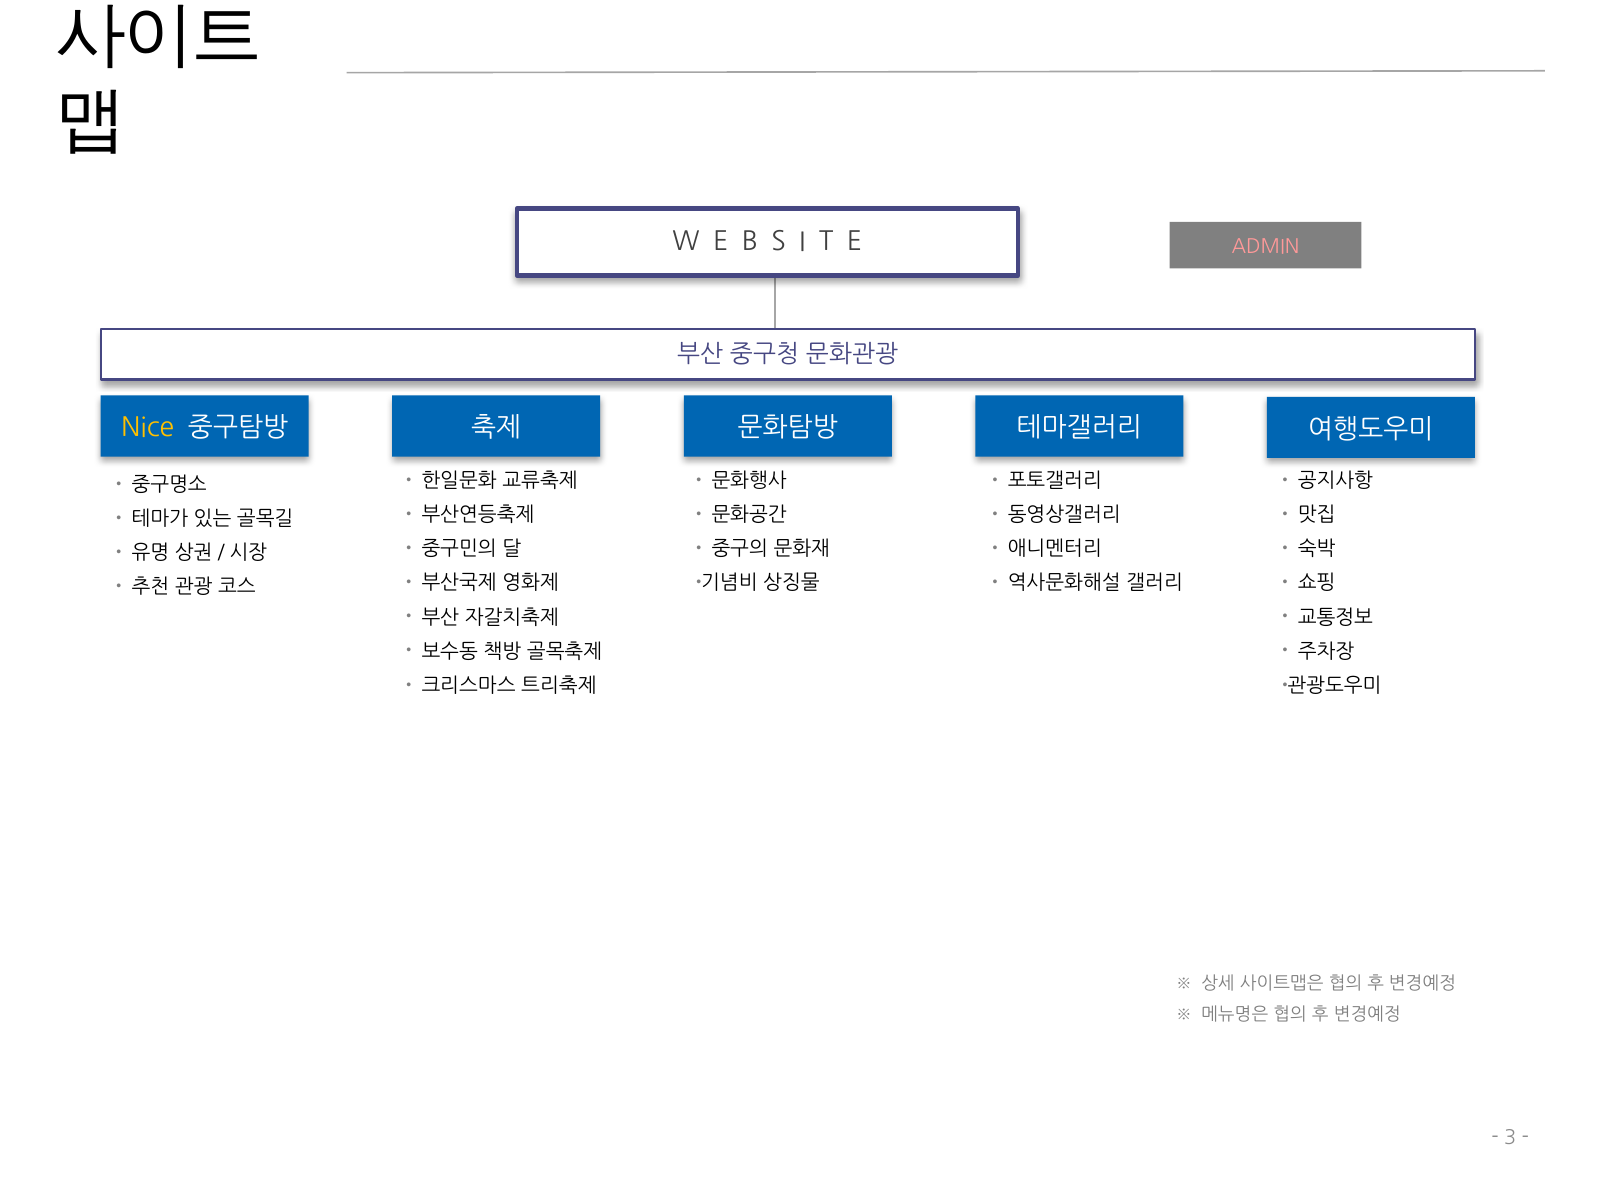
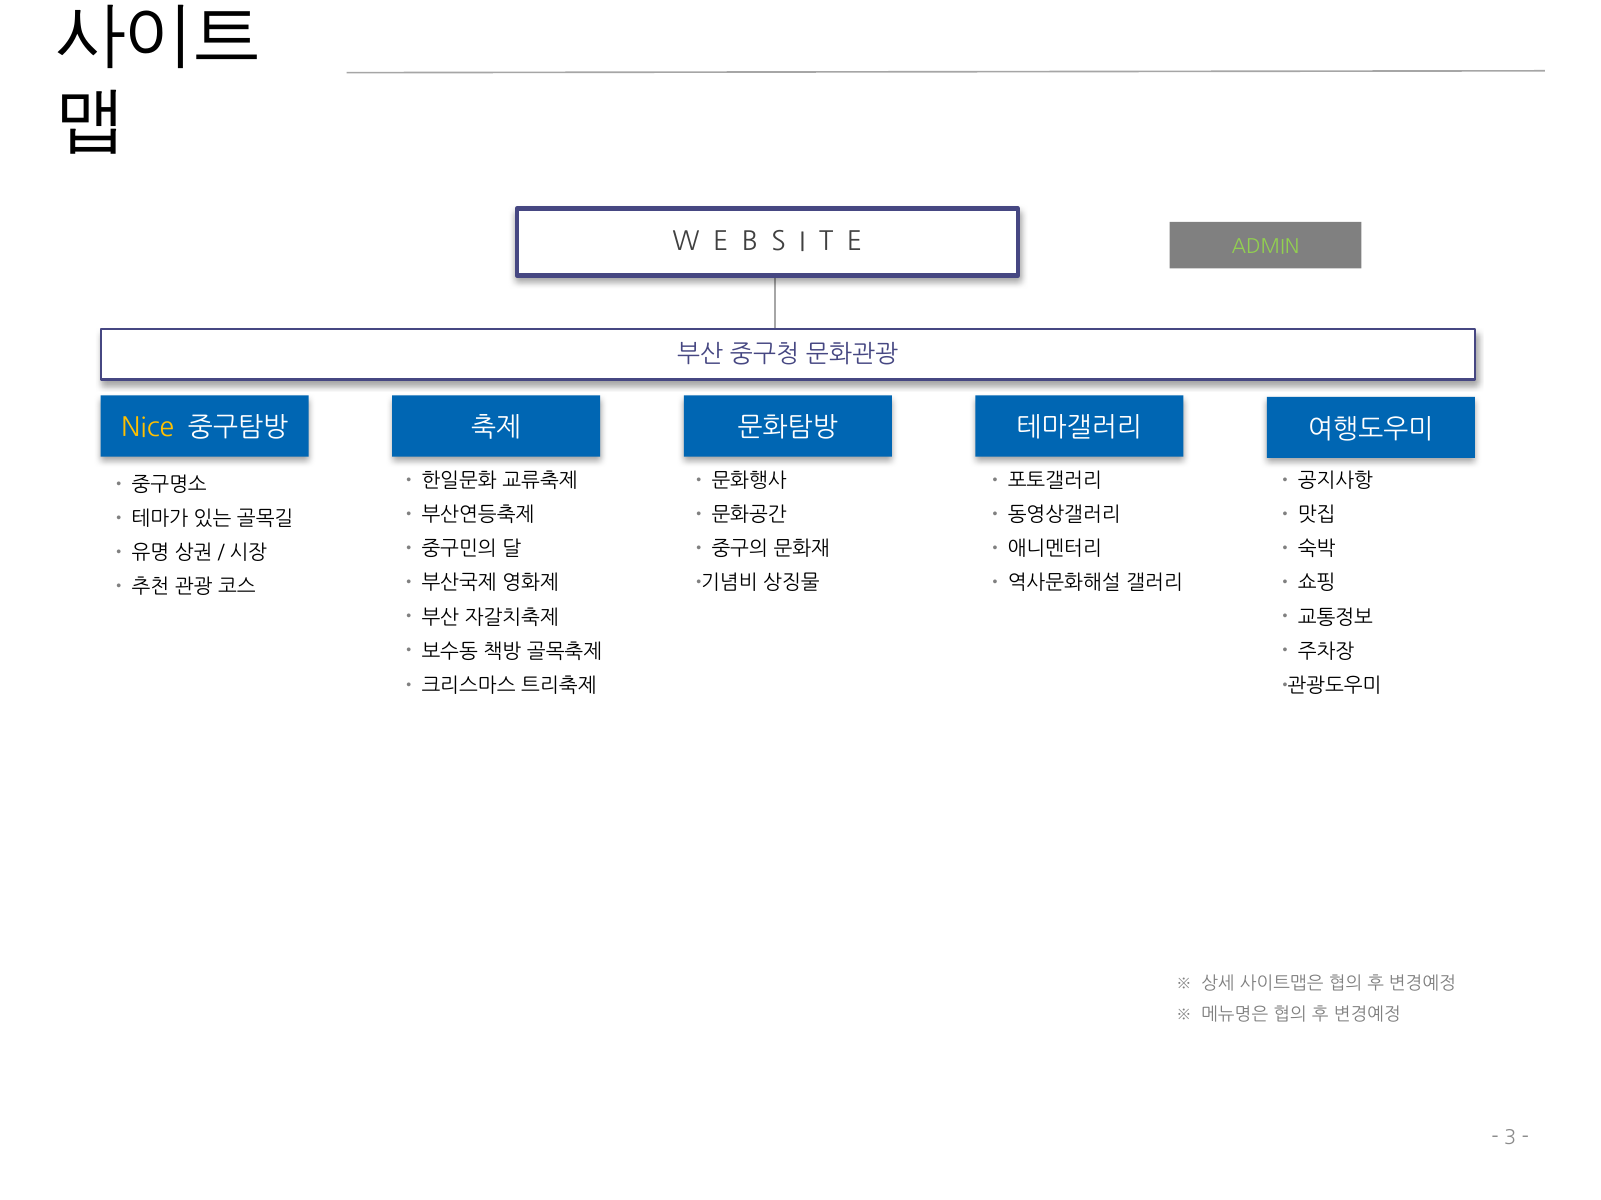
ADMIN colour: pink -> light green
